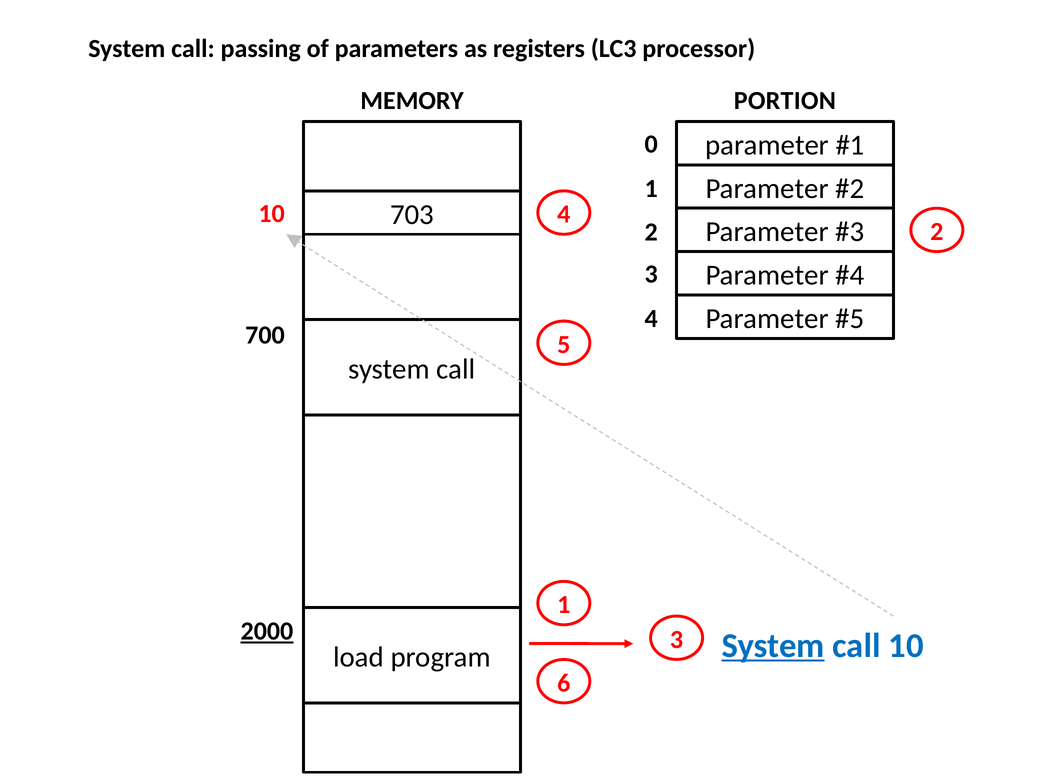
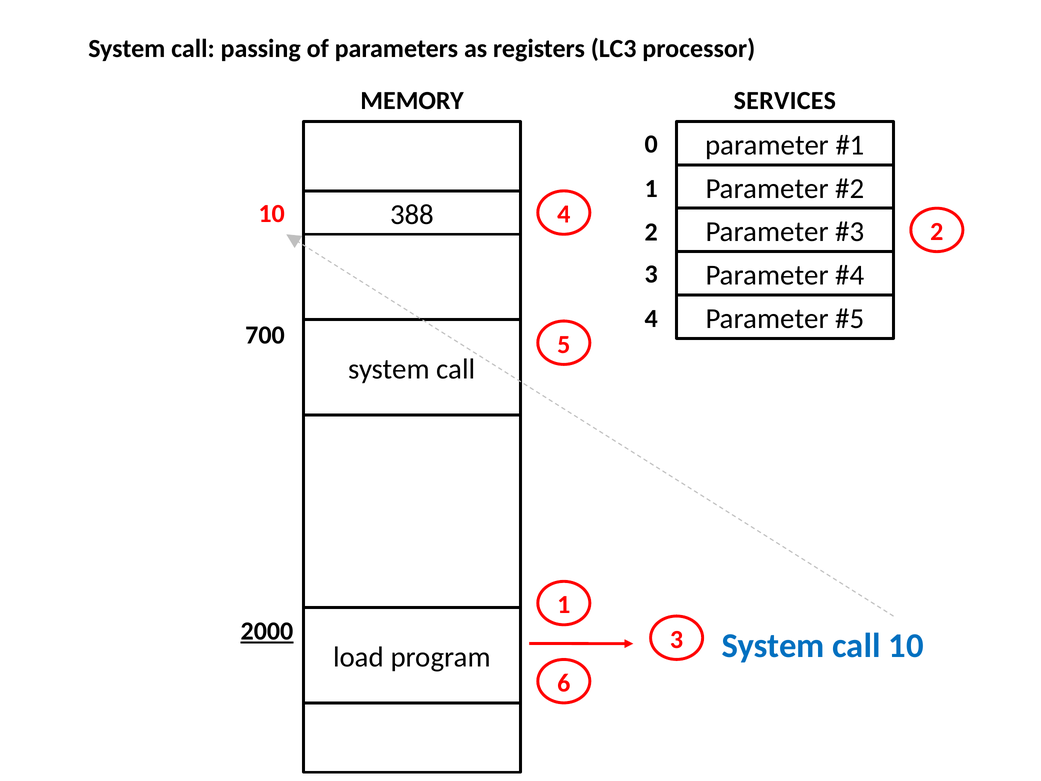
PORTION: PORTION -> SERVICES
703: 703 -> 388
System at (773, 645) underline: present -> none
